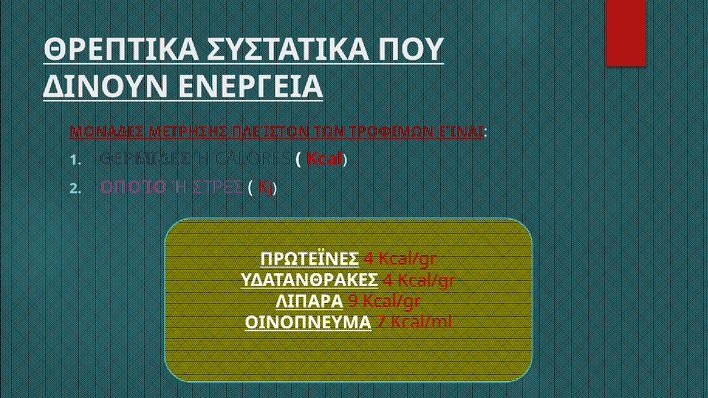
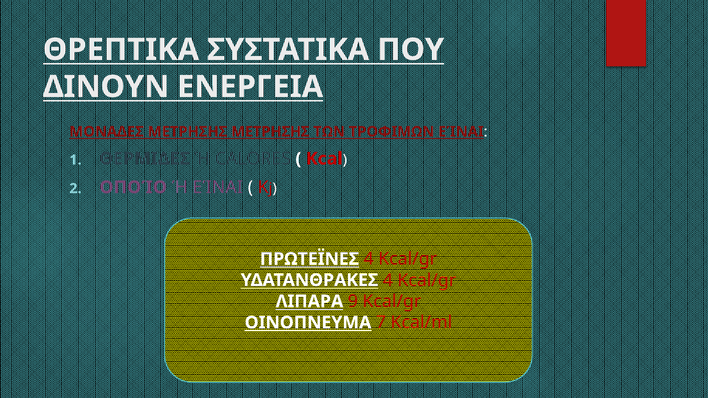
ΜΕΤΡΗΣΗΣ ΠΛΕΊΣΤΟΝ: ΠΛΕΊΣΤΟΝ -> ΜΕΤΡΗΣΗΣ
Ή ΣΤΡΕΣ: ΣΤΡΕΣ -> ΕΊΝΑΙ
